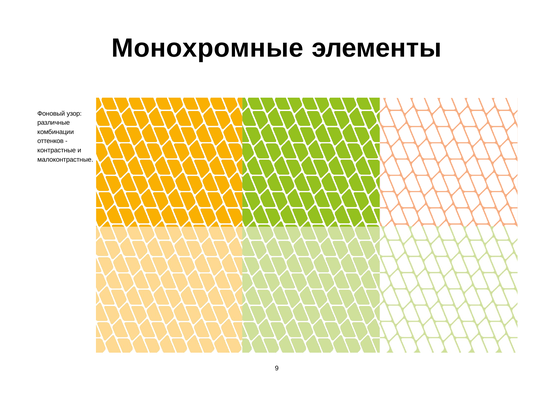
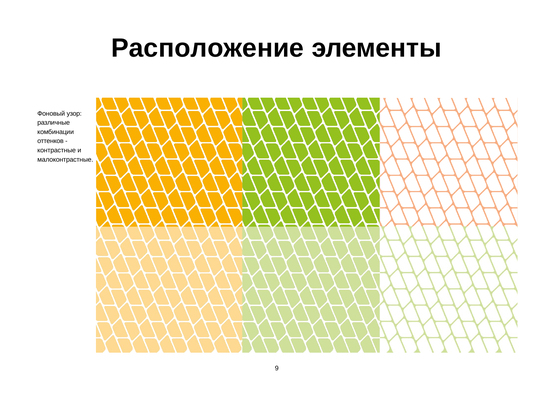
Монохромные: Монохромные -> Расположение
